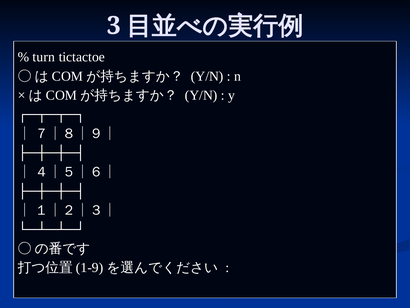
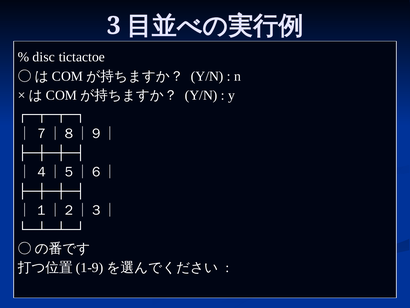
turn: turn -> disc
